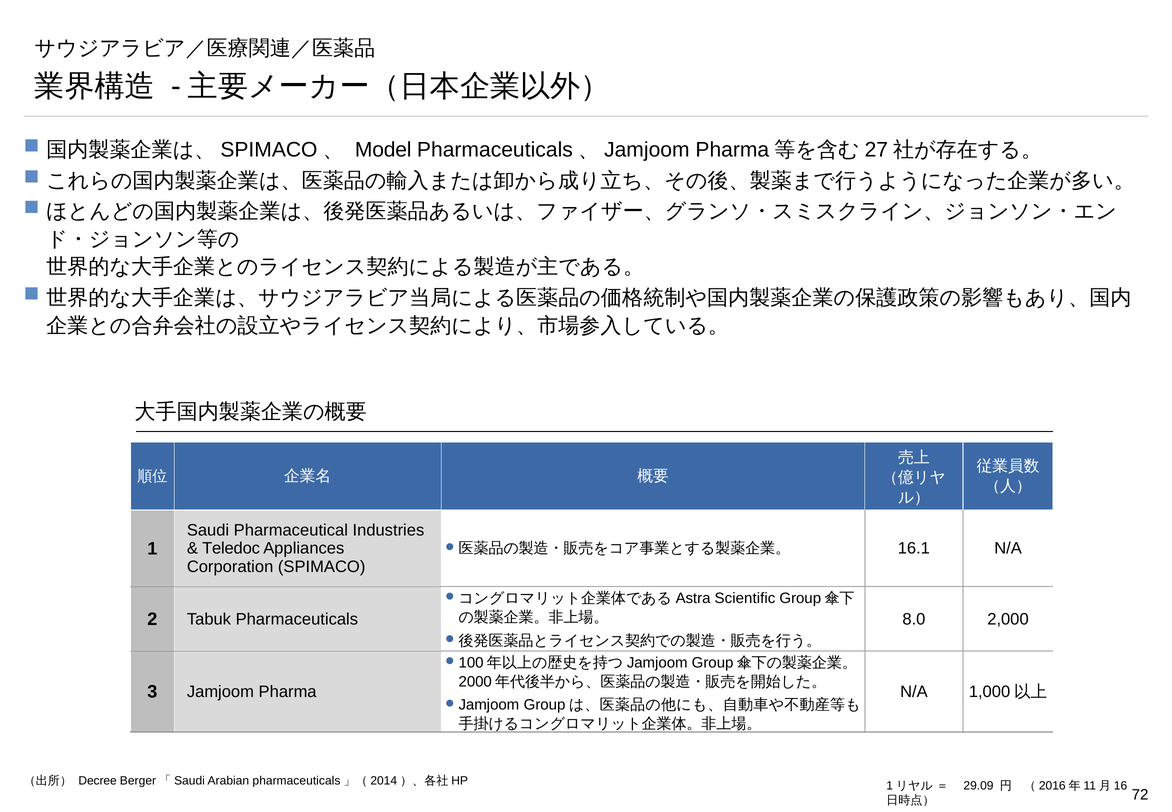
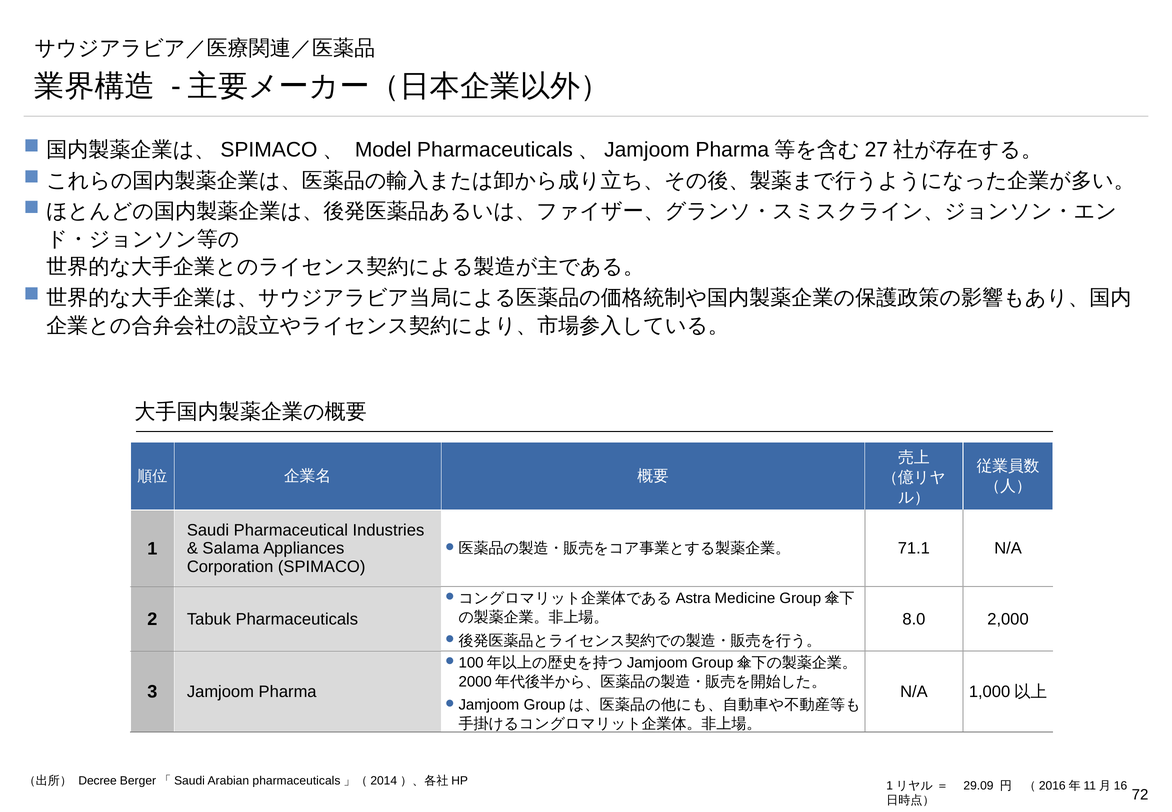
Teledoc: Teledoc -> Salama
16.1: 16.1 -> 71.1
Scientific: Scientific -> Medicine
